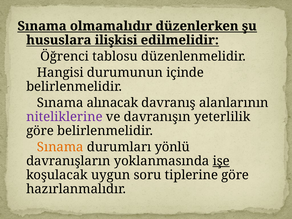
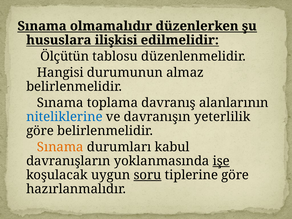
Öğrenci: Öğrenci -> Ölçütün
içinde: içinde -> almaz
alınacak: alınacak -> toplama
niteliklerine colour: purple -> blue
yönlü: yönlü -> kabul
soru underline: none -> present
